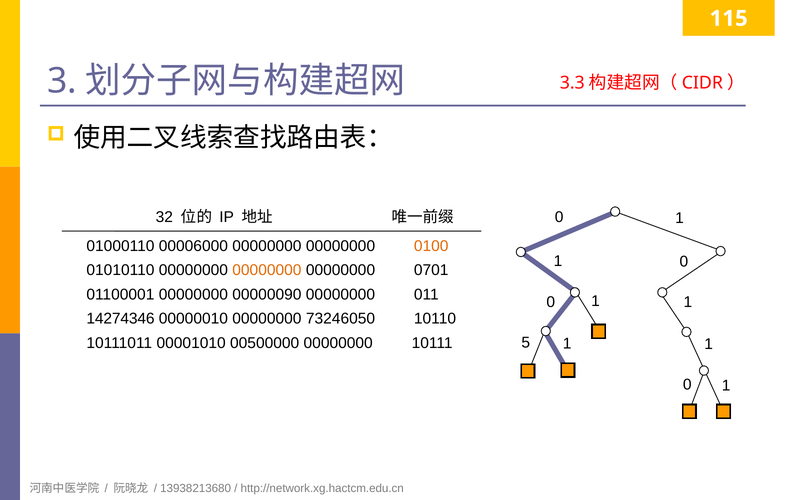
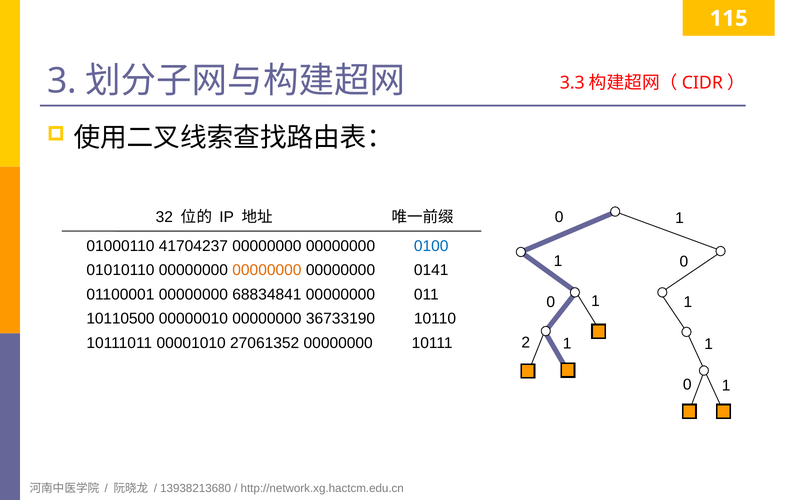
00006000: 00006000 -> 41704237
0100 colour: orange -> blue
0701: 0701 -> 0141
00000090: 00000090 -> 68834841
14274346: 14274346 -> 10110500
73246050: 73246050 -> 36733190
00500000: 00500000 -> 27061352
5: 5 -> 2
